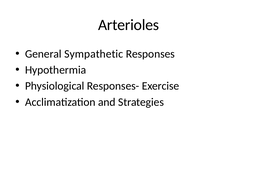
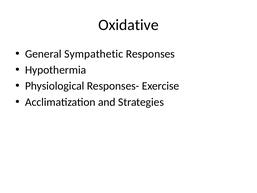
Arterioles: Arterioles -> Oxidative
